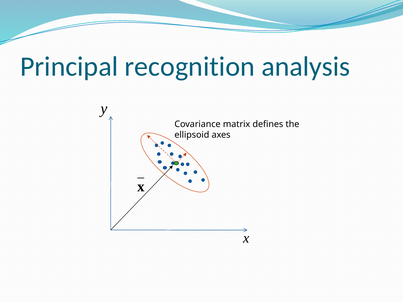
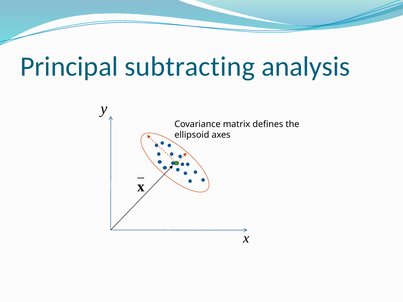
recognition: recognition -> subtracting
